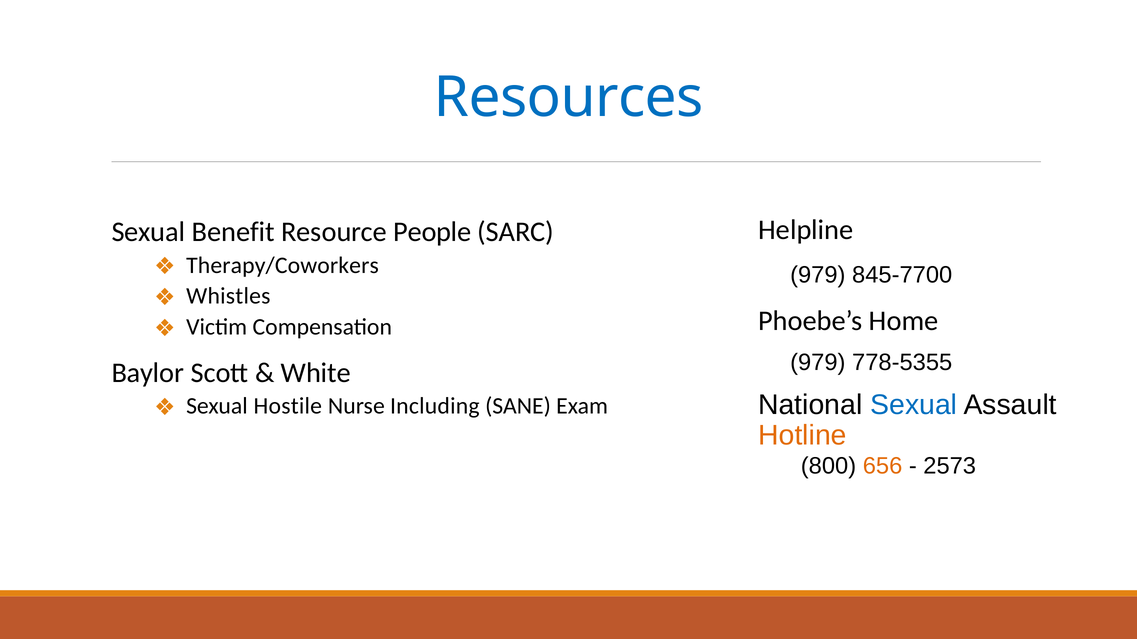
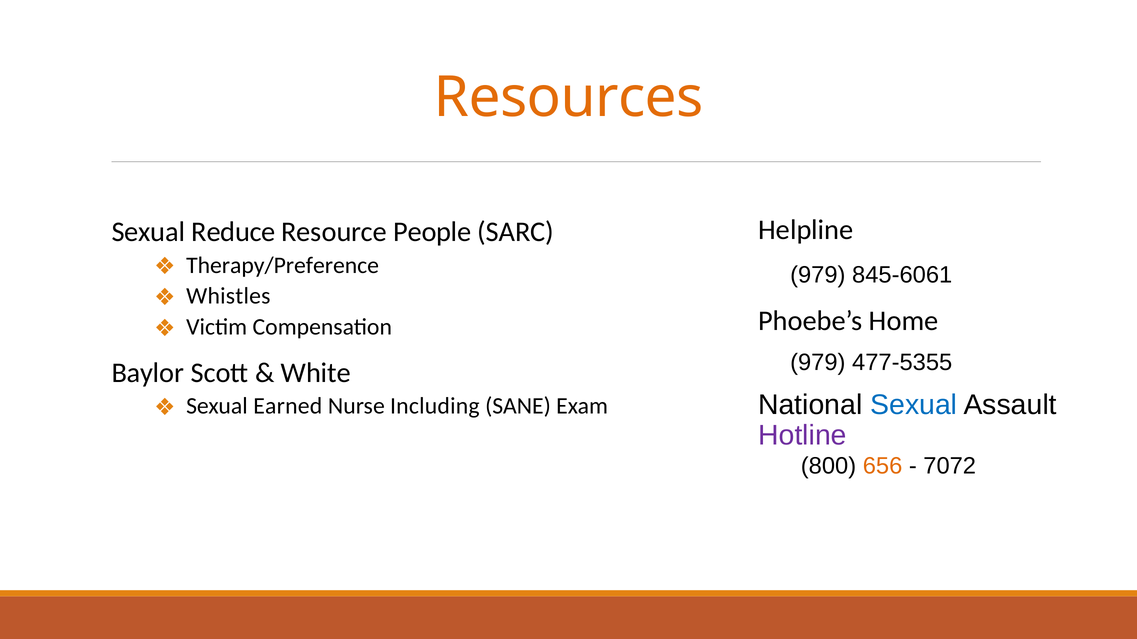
Resources colour: blue -> orange
Benefit: Benefit -> Reduce
Therapy/Coworkers: Therapy/Coworkers -> Therapy/Preference
845-7700: 845-7700 -> 845-6061
778-5355: 778-5355 -> 477-5355
Hostile: Hostile -> Earned
Hotline colour: orange -> purple
2573: 2573 -> 7072
